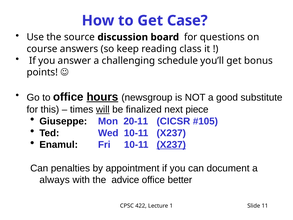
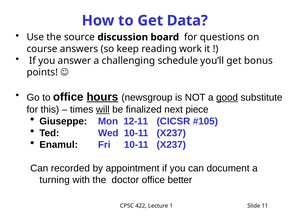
Case: Case -> Data
class: class -> work
good underline: none -> present
20-11: 20-11 -> 12-11
X237 at (171, 145) underline: present -> none
penalties: penalties -> recorded
always: always -> turning
advice: advice -> doctor
